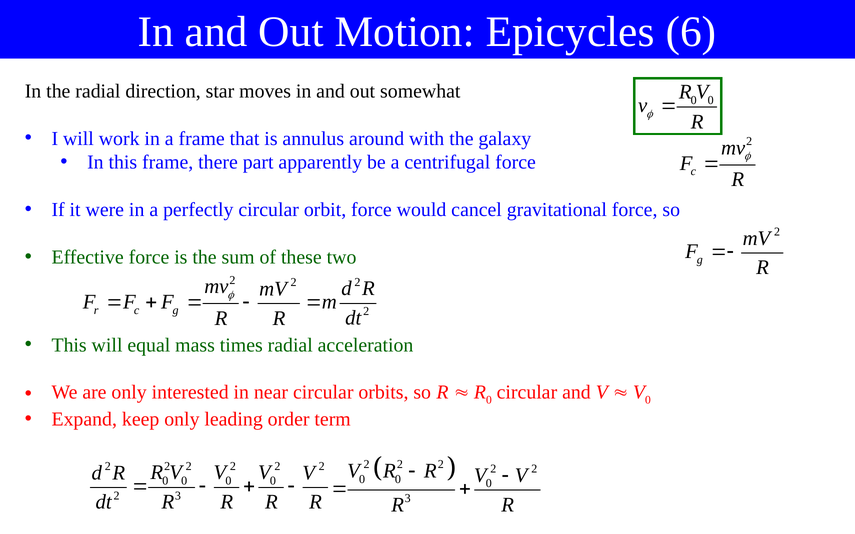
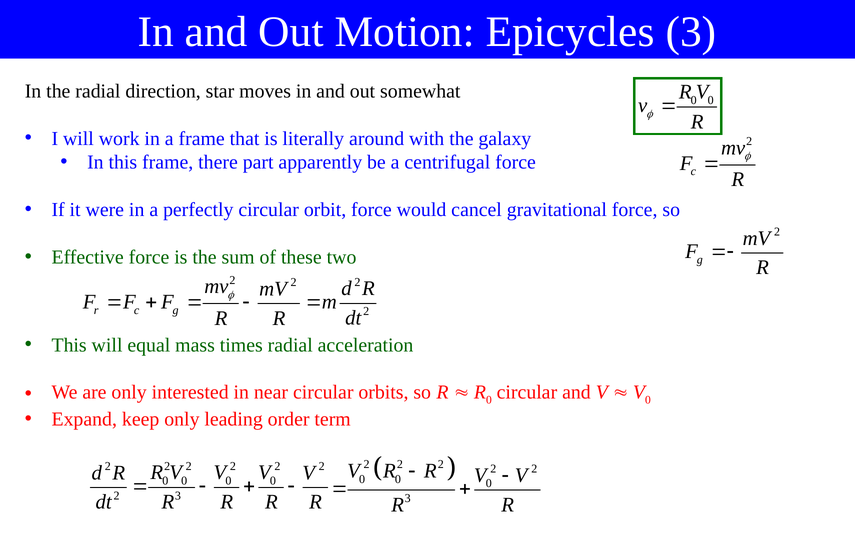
Epicycles 6: 6 -> 3
annulus: annulus -> literally
